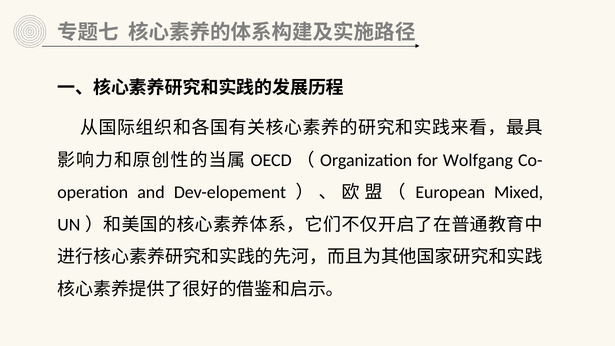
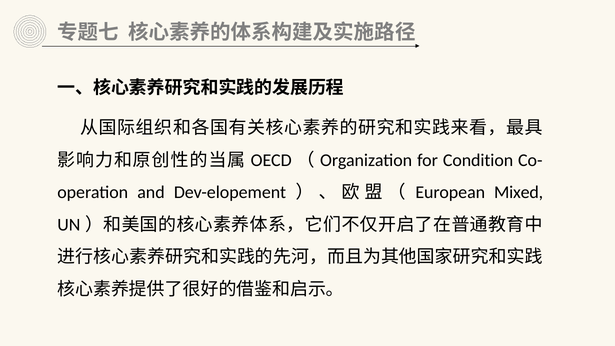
Wolfgang: Wolfgang -> Condition
